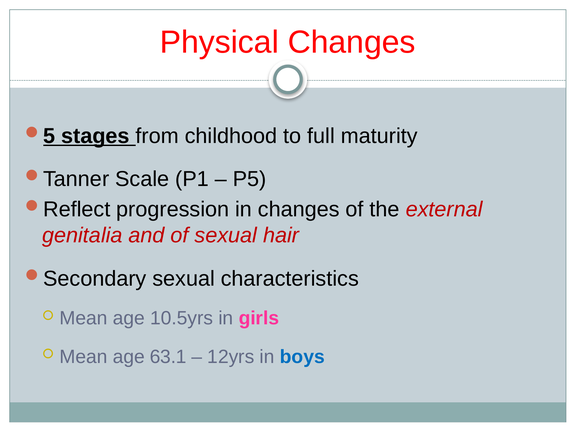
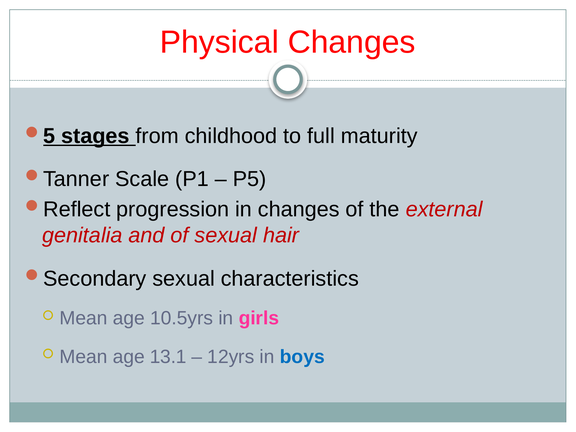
63.1: 63.1 -> 13.1
